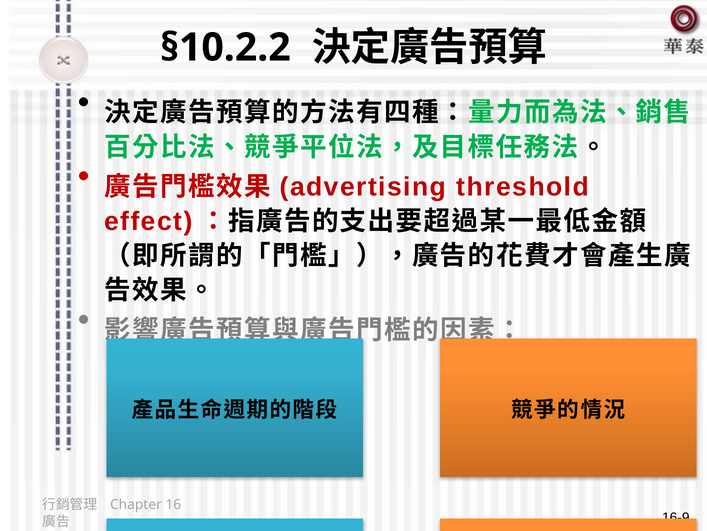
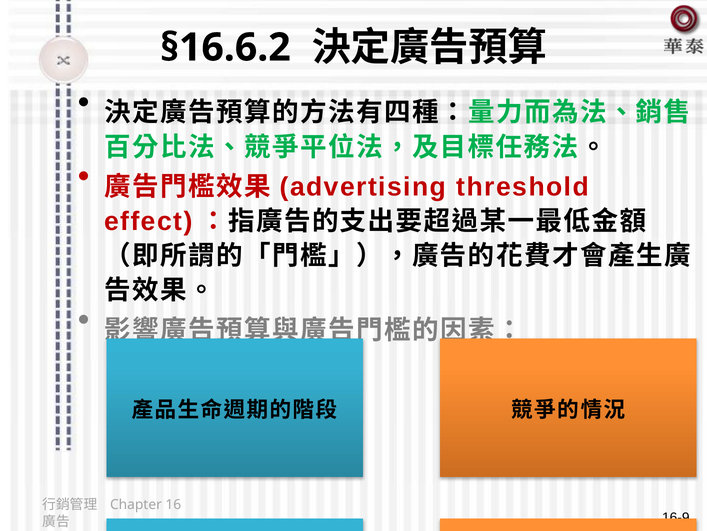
§10.2.2: §10.2.2 -> §16.6.2
